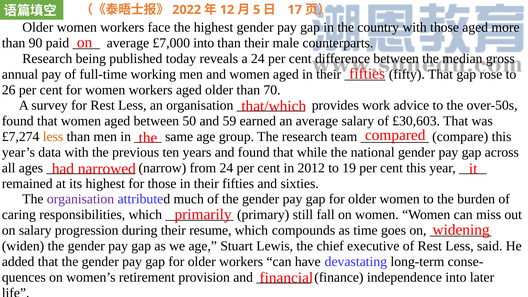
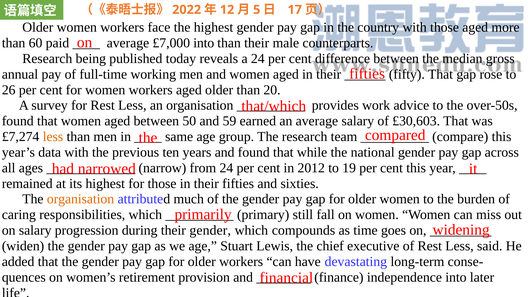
90: 90 -> 60
70: 70 -> 20
organisation at (80, 199) colour: purple -> orange
their resume: resume -> gender
